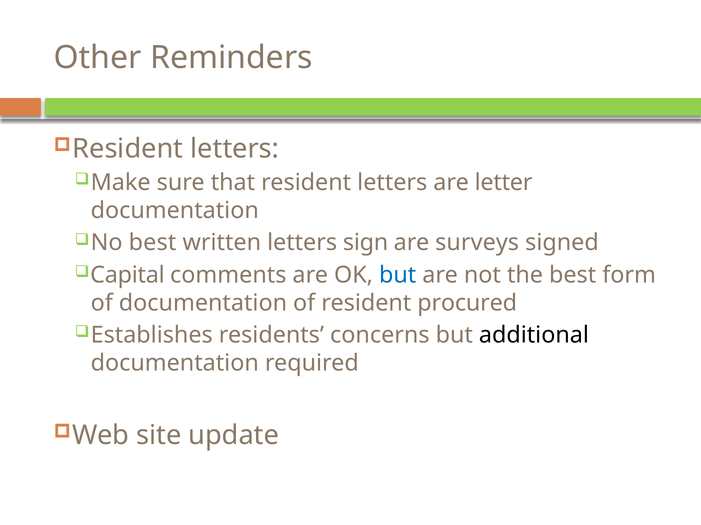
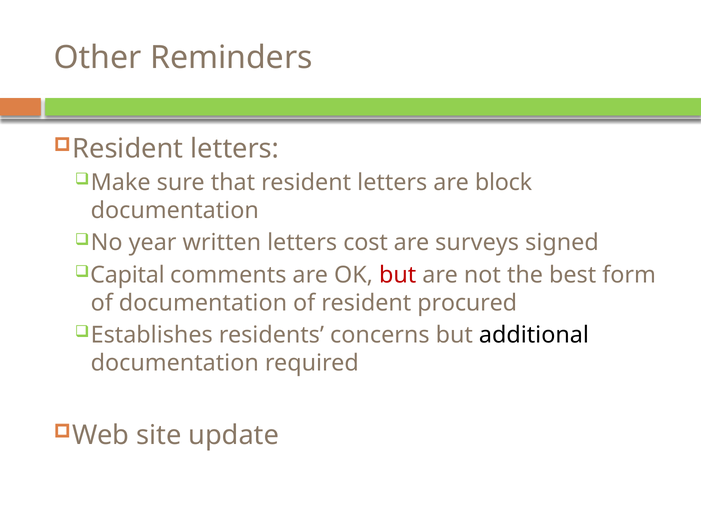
letter: letter -> block
No best: best -> year
sign: sign -> cost
but at (398, 275) colour: blue -> red
